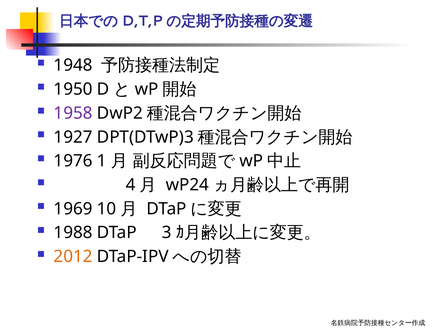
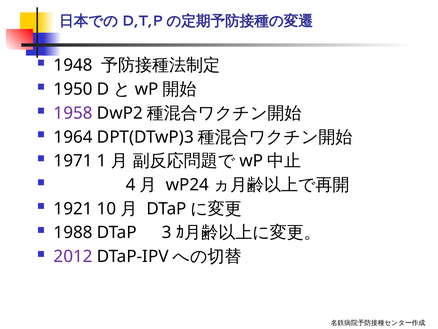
1927: 1927 -> 1964
1976: 1976 -> 1971
1969: 1969 -> 1921
2012 colour: orange -> purple
